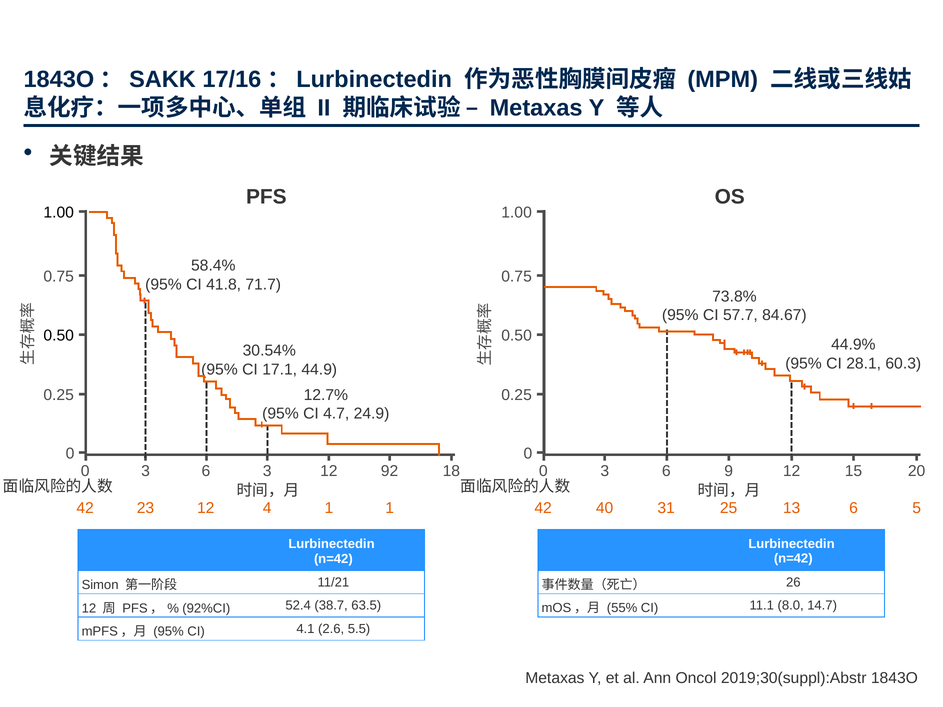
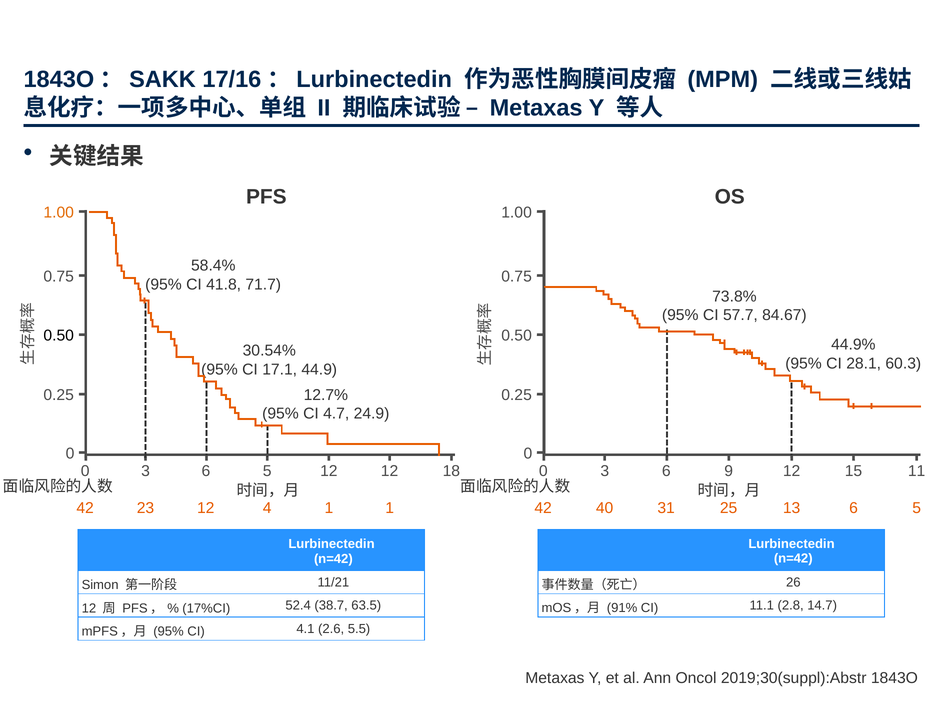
1.00 at (59, 212) colour: black -> orange
0 3: 3 -> 5
12 92: 92 -> 12
20: 20 -> 11
55%: 55% -> 91%
8.0: 8.0 -> 2.8
92%CI: 92%CI -> 17%CI
